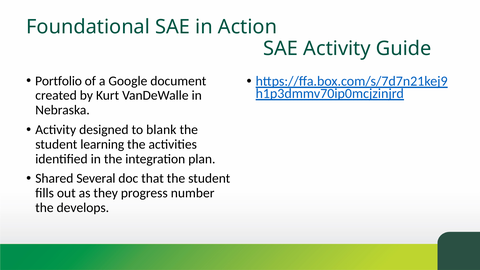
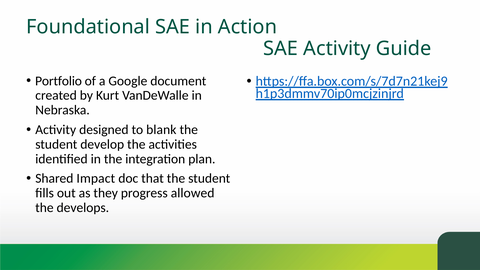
learning: learning -> develop
Several: Several -> Impact
number: number -> allowed
